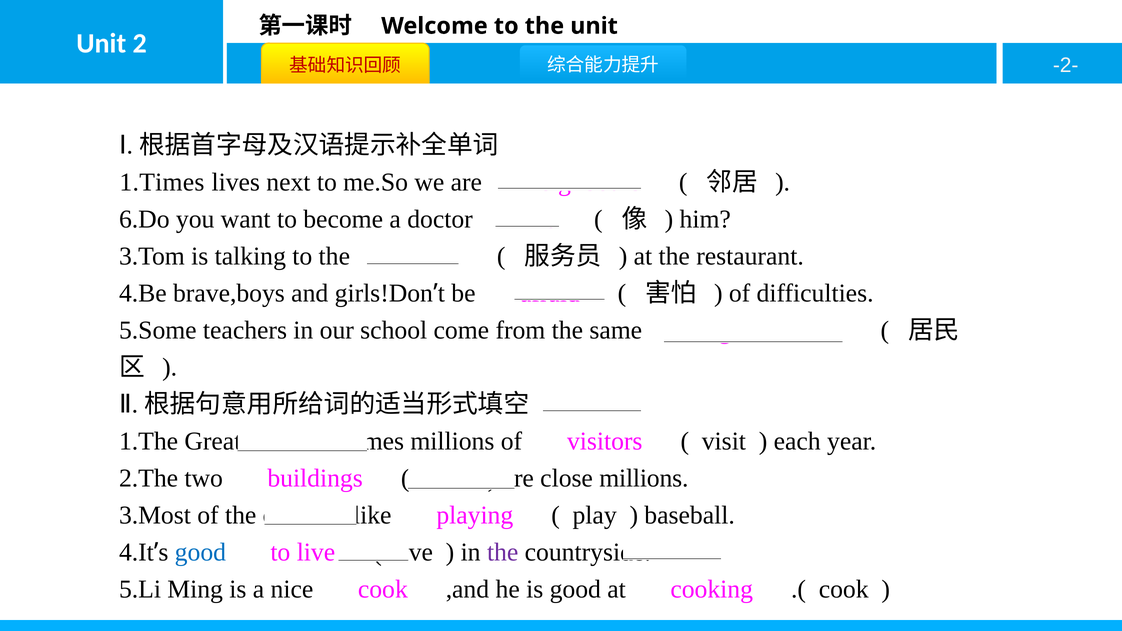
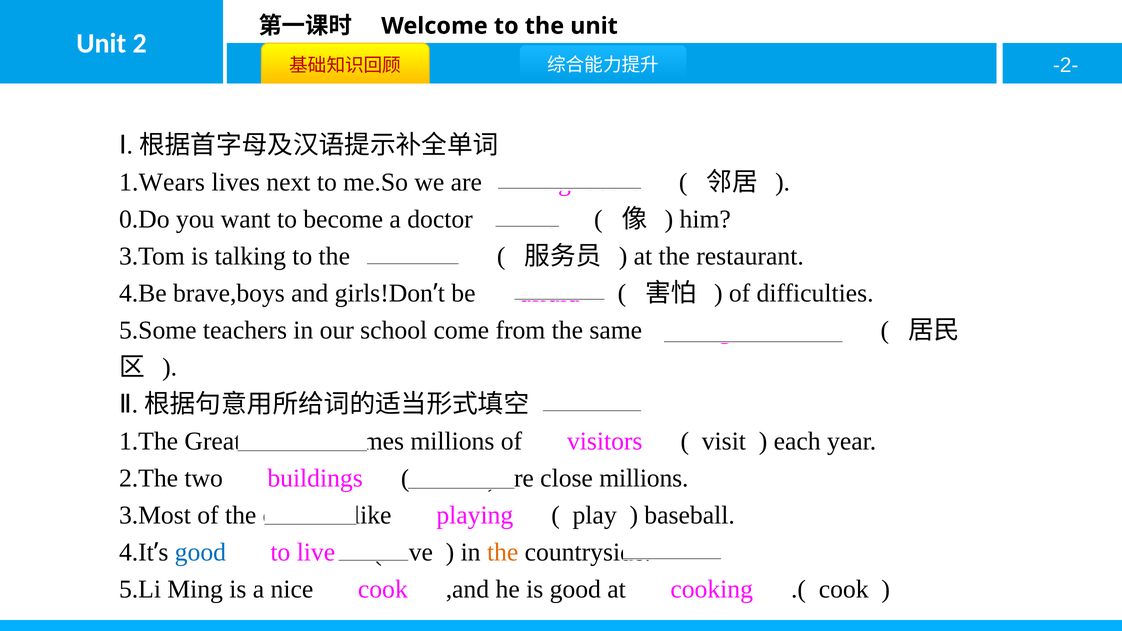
1.Times: 1.Times -> 1.Wears
6.Do: 6.Do -> 0.Do
the at (503, 552) colour: purple -> orange
